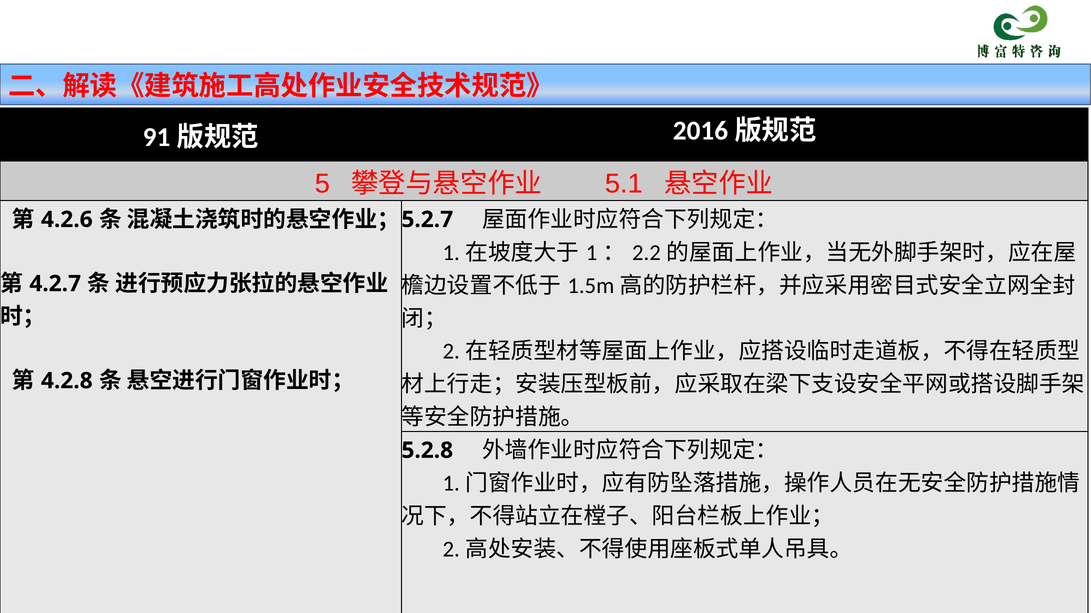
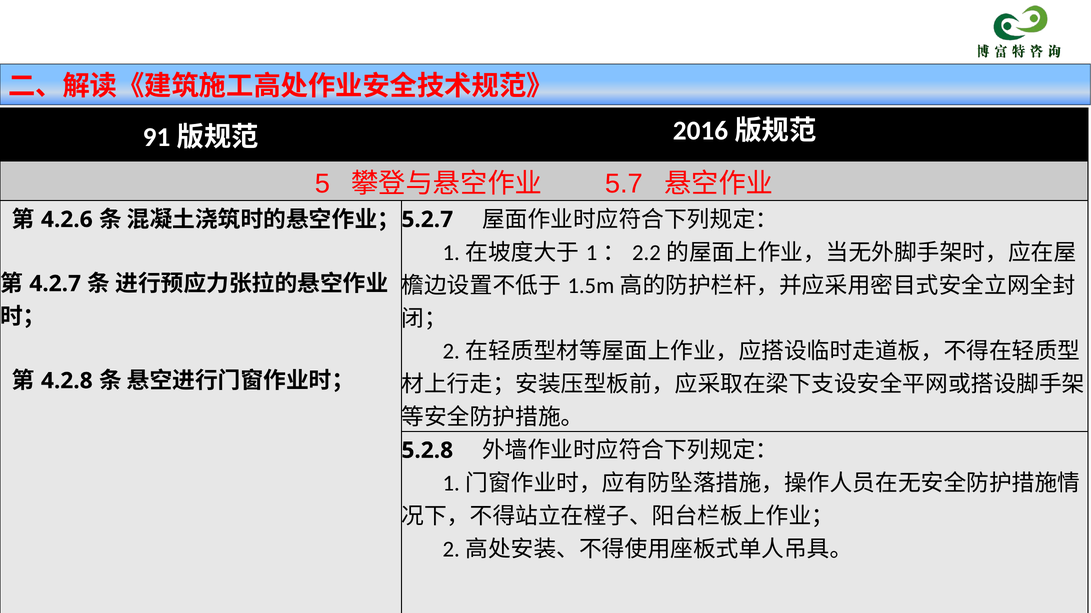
5.1: 5.1 -> 5.7
